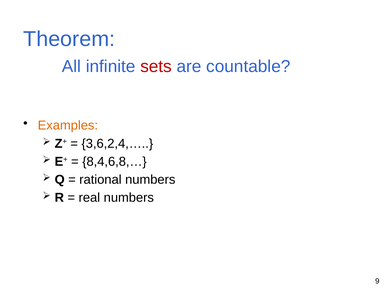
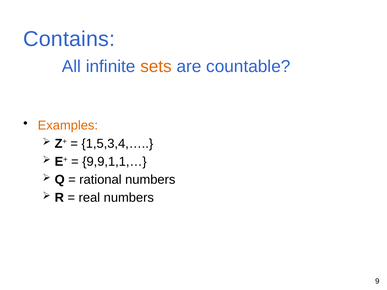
Theorem: Theorem -> Contains
sets colour: red -> orange
3,6,2,4,…: 3,6,2,4,… -> 1,5,3,4,…
8,4,6,8,…: 8,4,6,8,… -> 9,9,1,1,…
